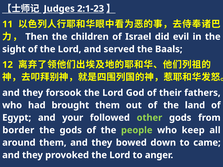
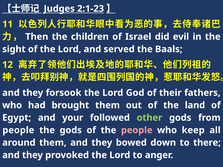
border at (18, 130): border -> people
people at (137, 130) colour: light green -> pink
came: came -> there
